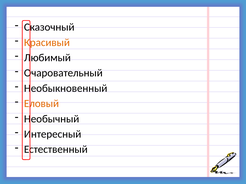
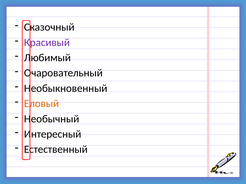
Красивый colour: orange -> purple
